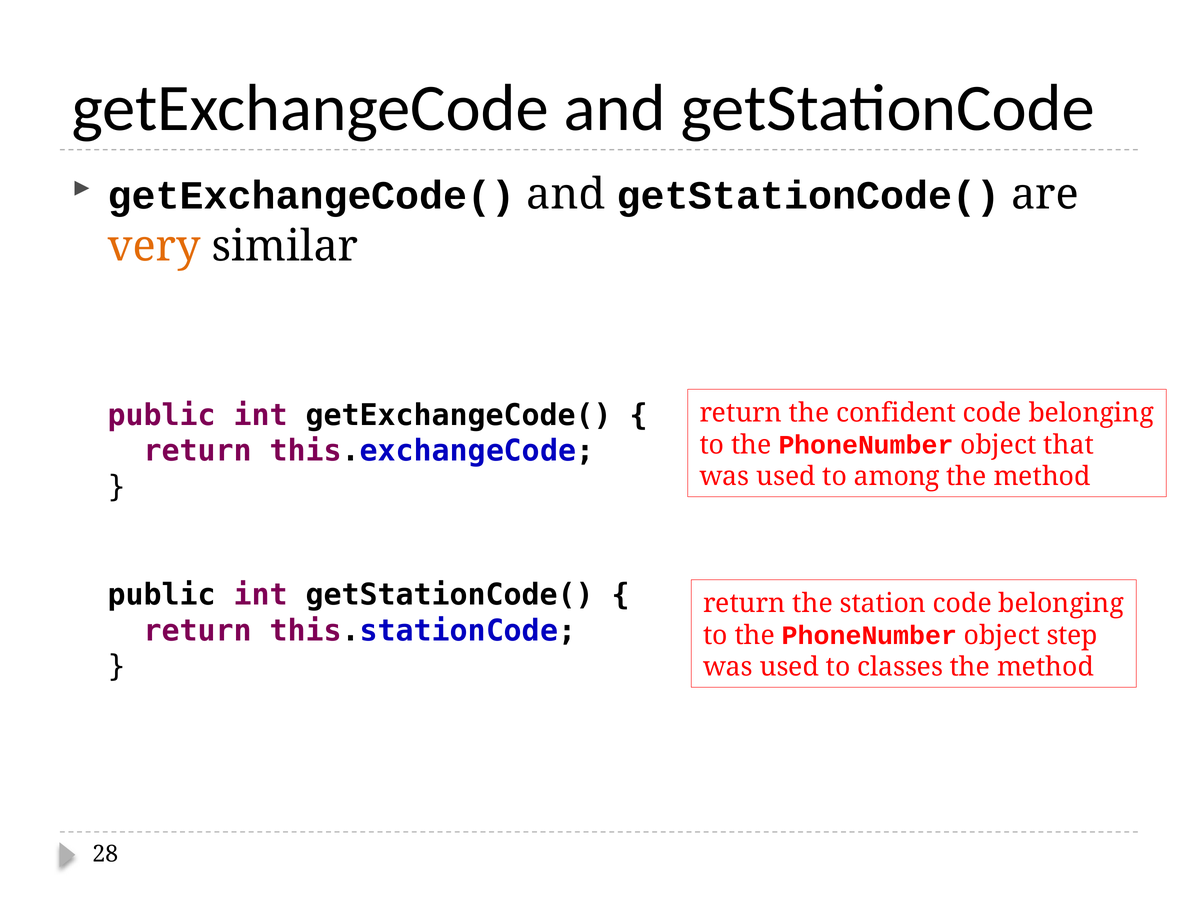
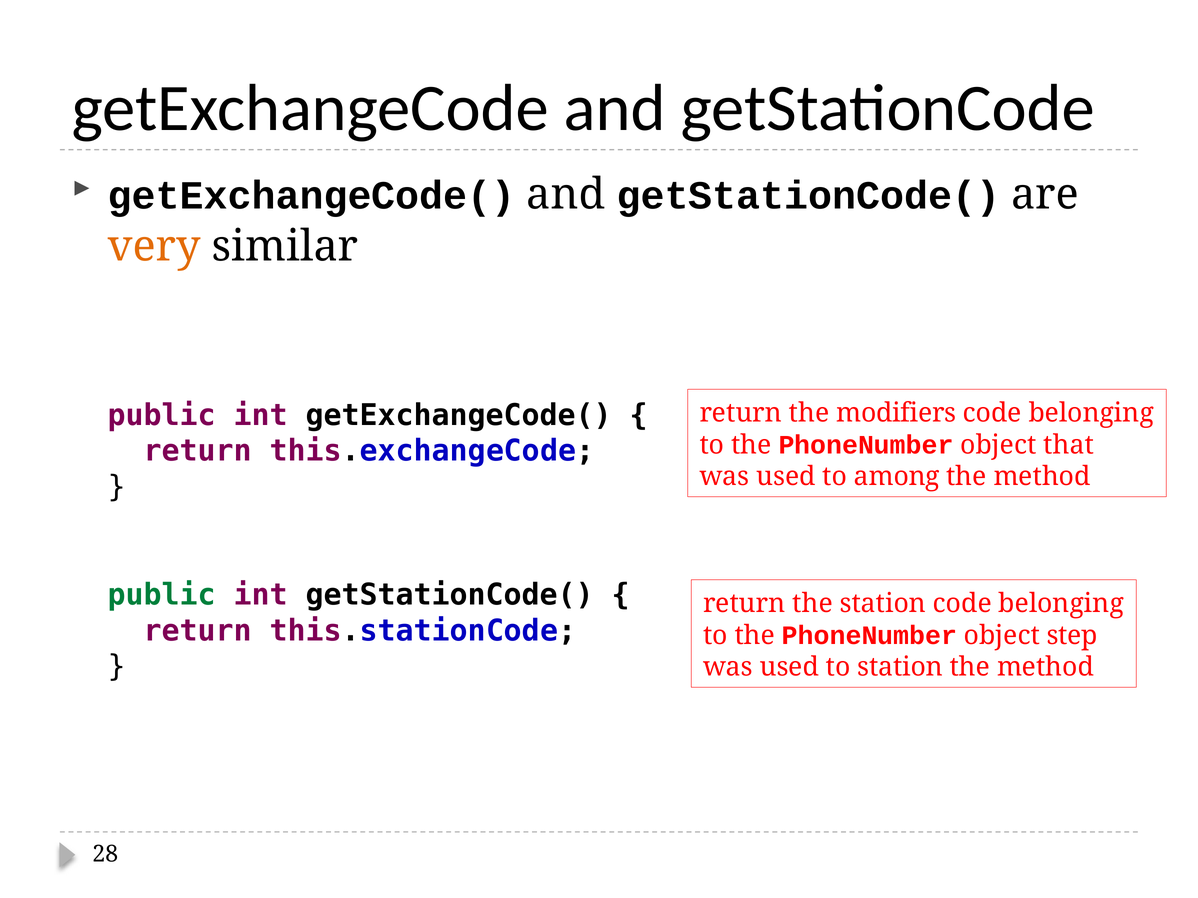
confident: confident -> modifiers
public at (162, 595) colour: black -> green
to classes: classes -> station
